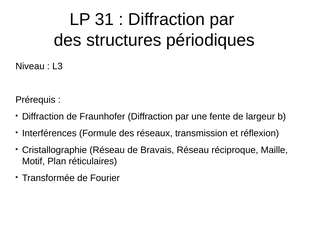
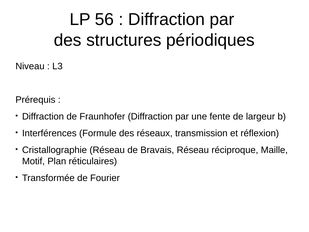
31: 31 -> 56
